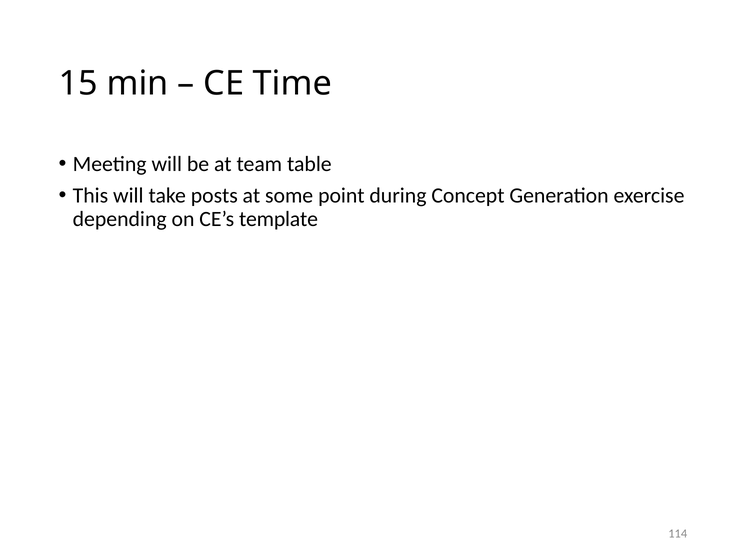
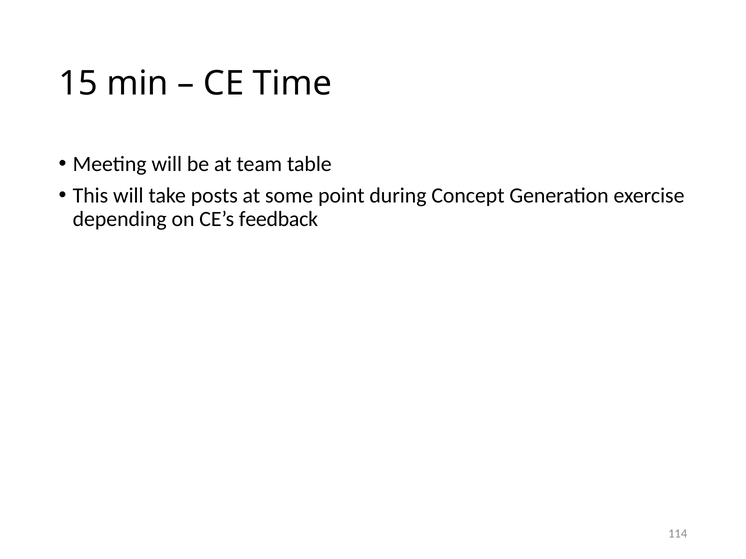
template: template -> feedback
